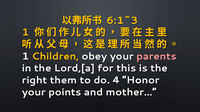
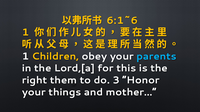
6:1~3: 6:1~3 -> 6:1~6
parents colour: pink -> light blue
4: 4 -> 3
points: points -> things
